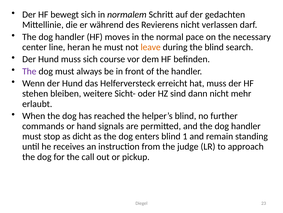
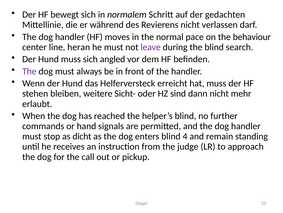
necessary: necessary -> behaviour
leave colour: orange -> purple
course: course -> angled
1: 1 -> 4
